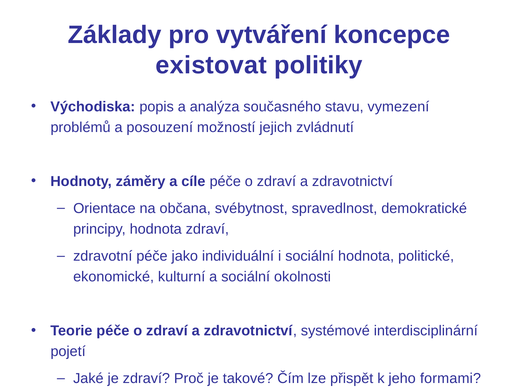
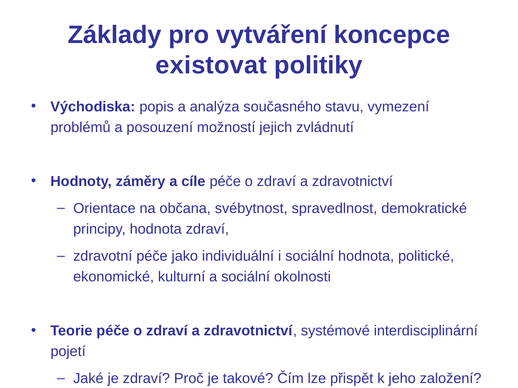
formami: formami -> založení
